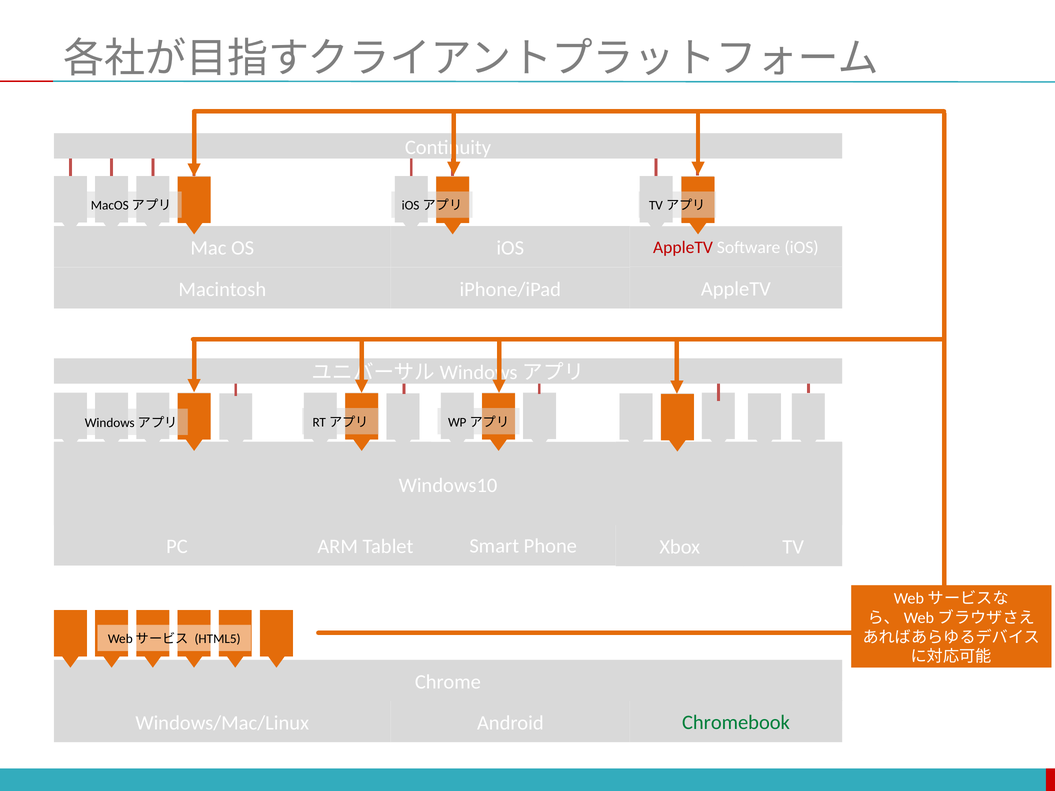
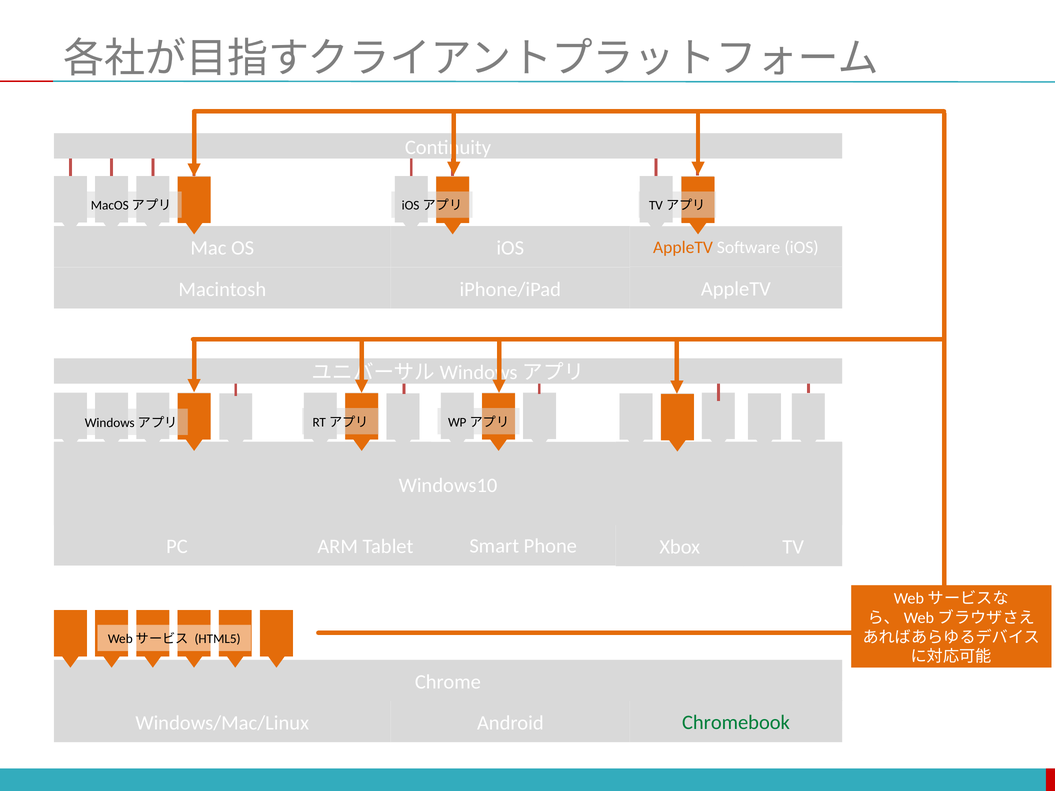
AppleTV at (683, 248) colour: red -> orange
